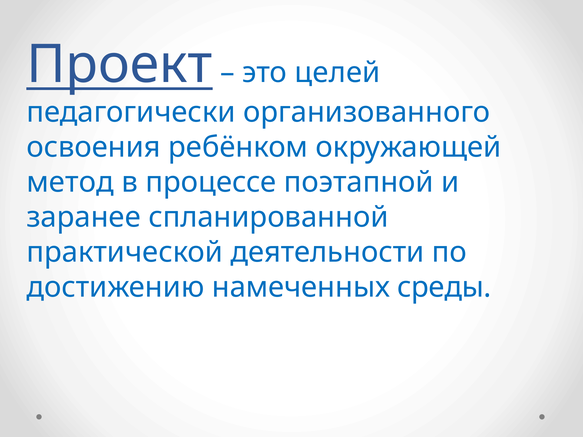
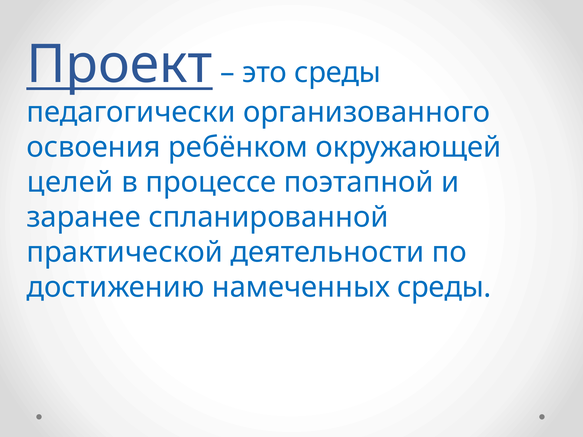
это целей: целей -> среды
метод: метод -> целей
